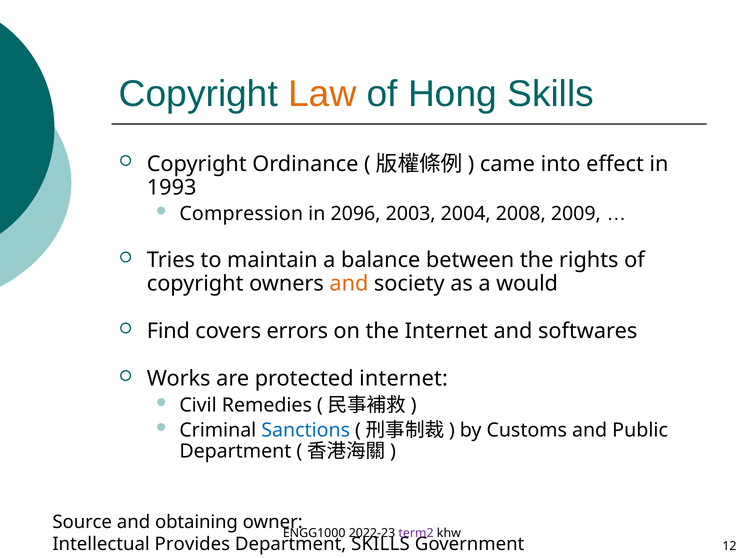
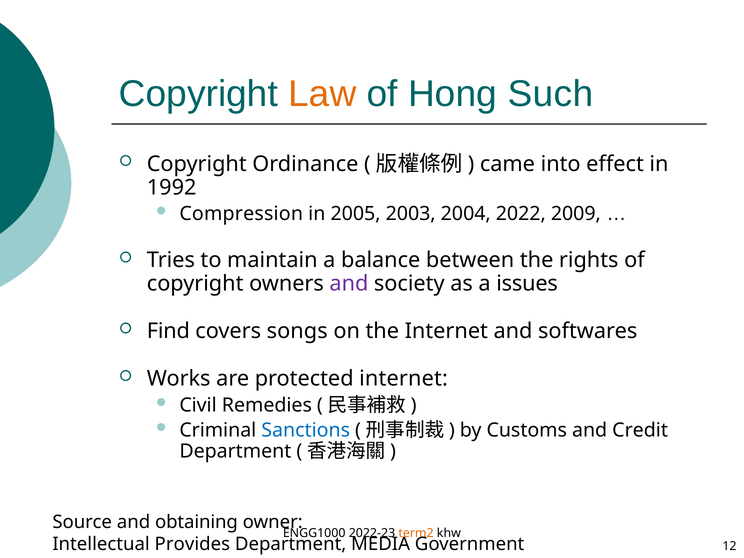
Hong Skills: Skills -> Such
1993: 1993 -> 1992
2096: 2096 -> 2005
2008: 2008 -> 2022
and at (349, 284) colour: orange -> purple
would: would -> issues
errors: errors -> songs
Public: Public -> Credit
term2 colour: purple -> orange
Department SKILLS: SKILLS -> MEDIA
